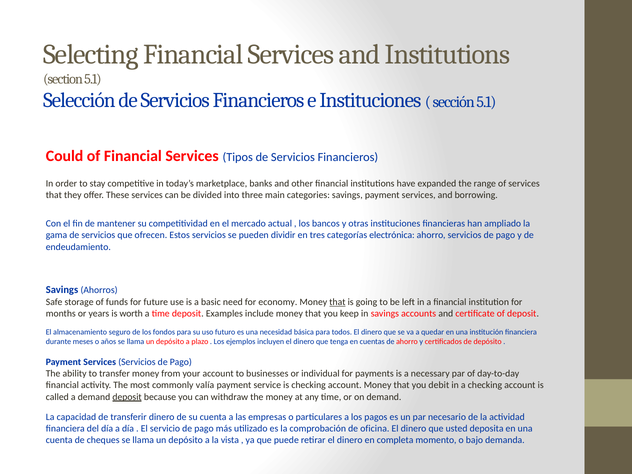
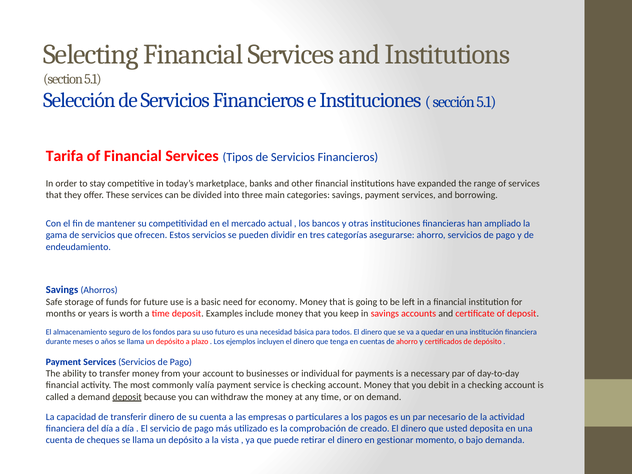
Could: Could -> Tarifa
electrónica: electrónica -> asegurarse
that at (337, 302) underline: present -> none
oficina: oficina -> creado
completa: completa -> gestionar
